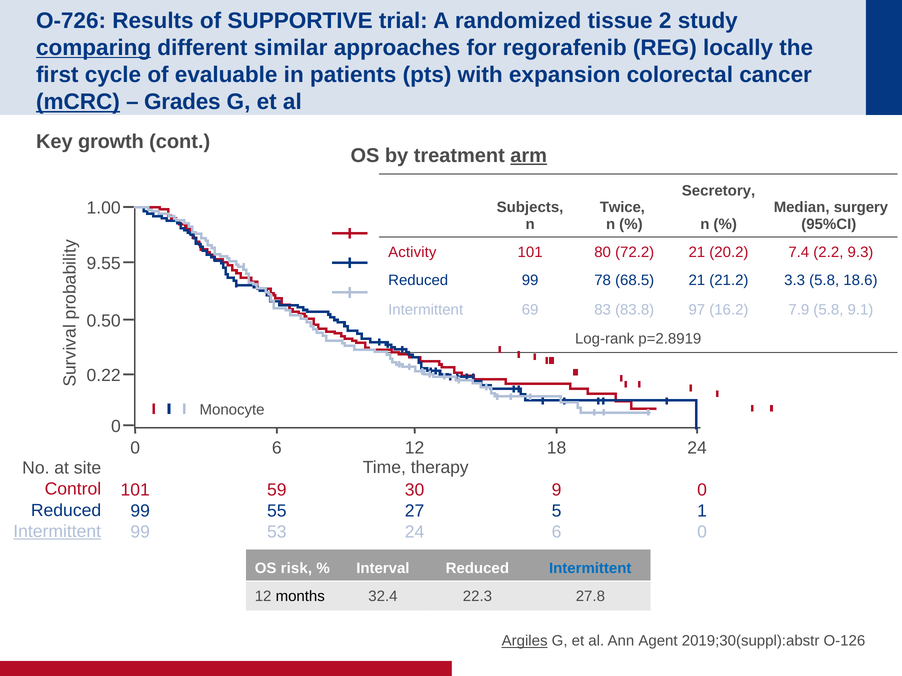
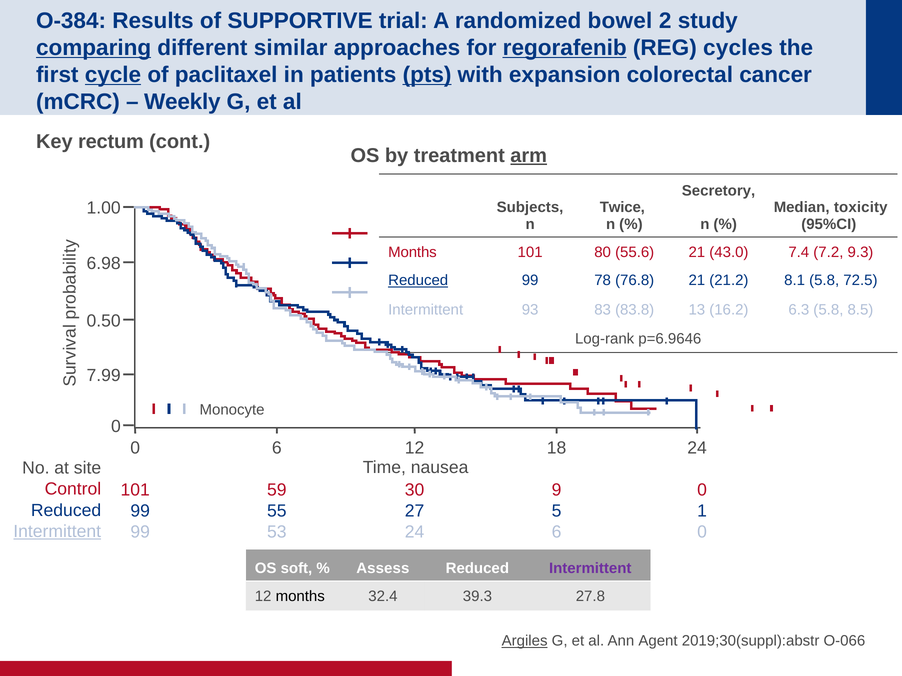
O-726: O-726 -> O-384
tissue: tissue -> bowel
regorafenib underline: none -> present
locally: locally -> cycles
cycle underline: none -> present
evaluable: evaluable -> paclitaxel
pts underline: none -> present
mCRC underline: present -> none
Grades: Grades -> Weekly
growth: growth -> rectum
surgery: surgery -> toxicity
Activity at (412, 252): Activity -> Months
72.2: 72.2 -> 55.6
20.2: 20.2 -> 43.0
2.2: 2.2 -> 7.2
9.55: 9.55 -> 6.98
Reduced at (418, 281) underline: none -> present
68.5: 68.5 -> 76.8
3.3: 3.3 -> 8.1
18.6: 18.6 -> 72.5
69: 69 -> 93
97: 97 -> 13
7.9: 7.9 -> 6.3
9.1: 9.1 -> 8.5
p=2.8919: p=2.8919 -> p=6.9646
0.22: 0.22 -> 7.99
therapy: therapy -> nausea
risk: risk -> soft
Interval: Interval -> Assess
Intermittent at (590, 569) colour: blue -> purple
22.3: 22.3 -> 39.3
O-126: O-126 -> O-066
